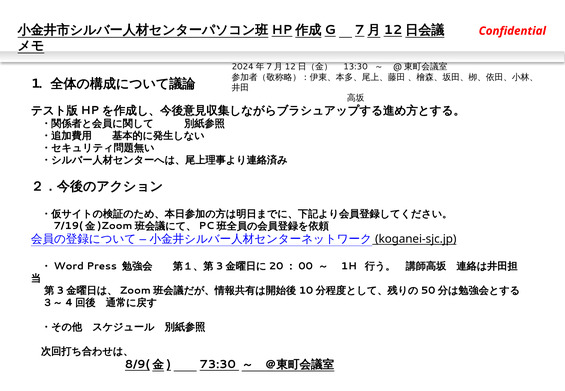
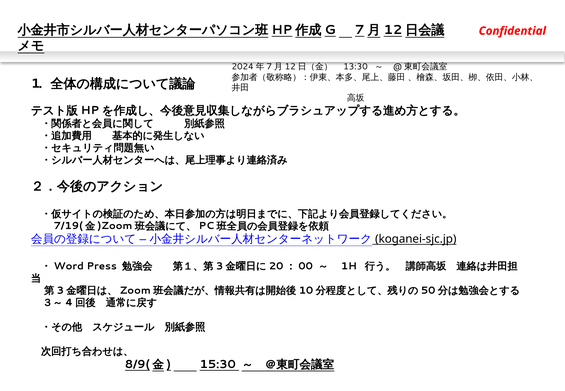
73:30: 73:30 -> 15:30
